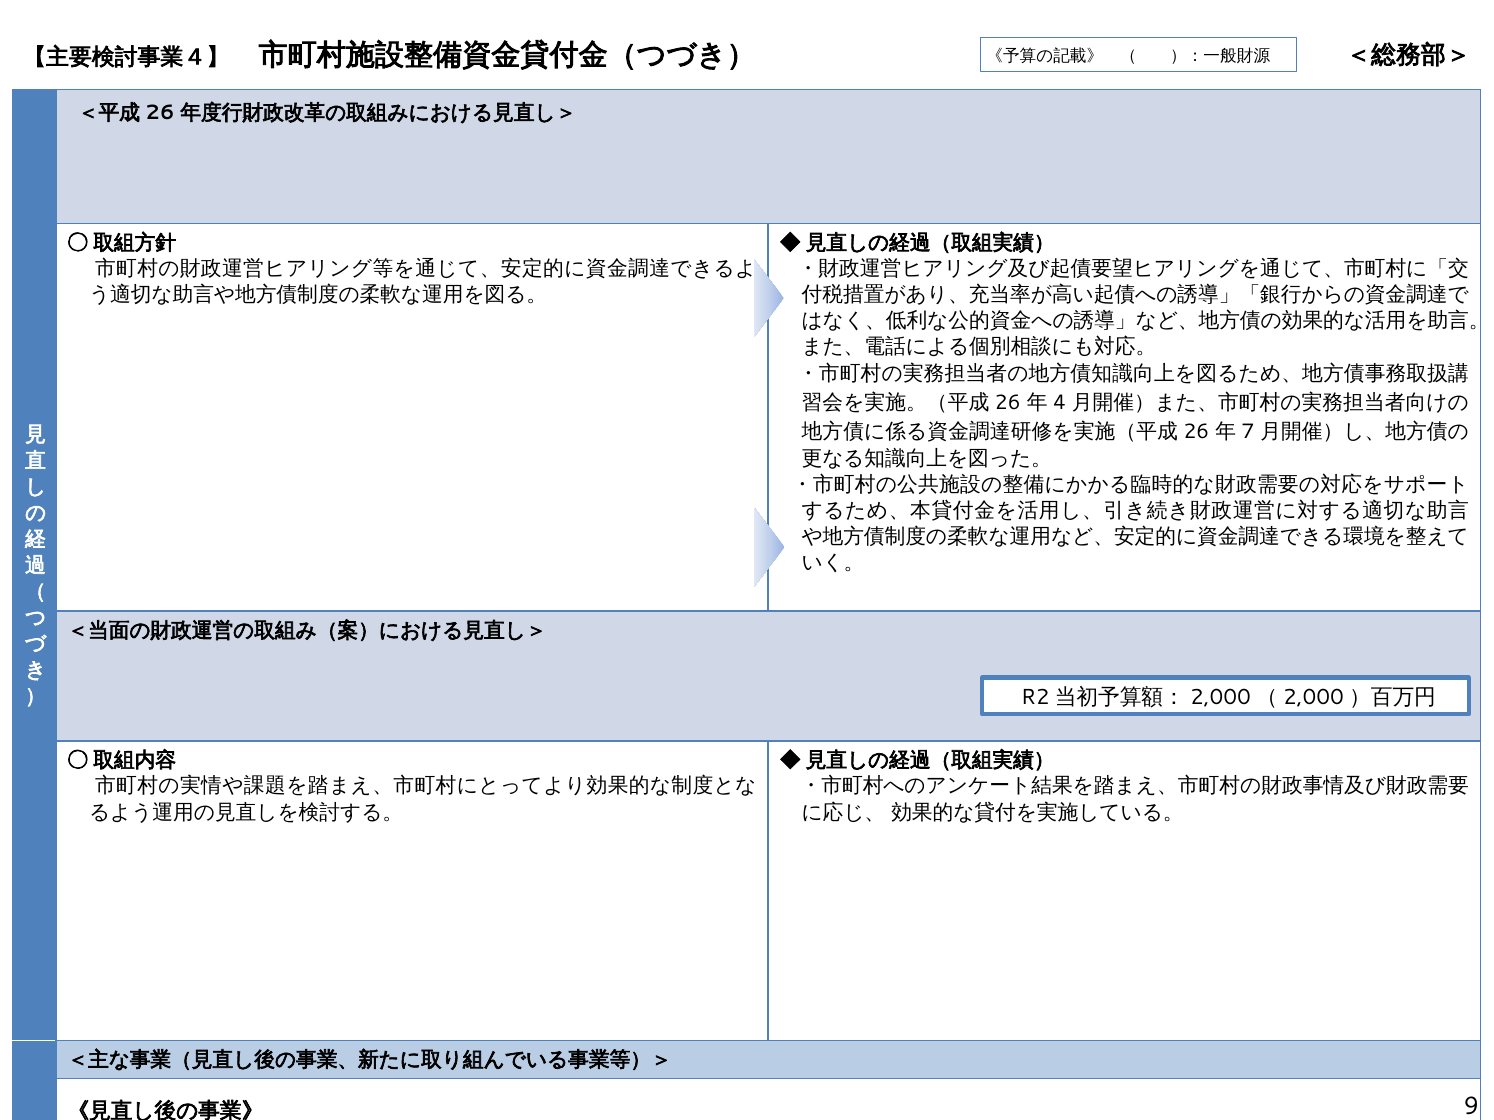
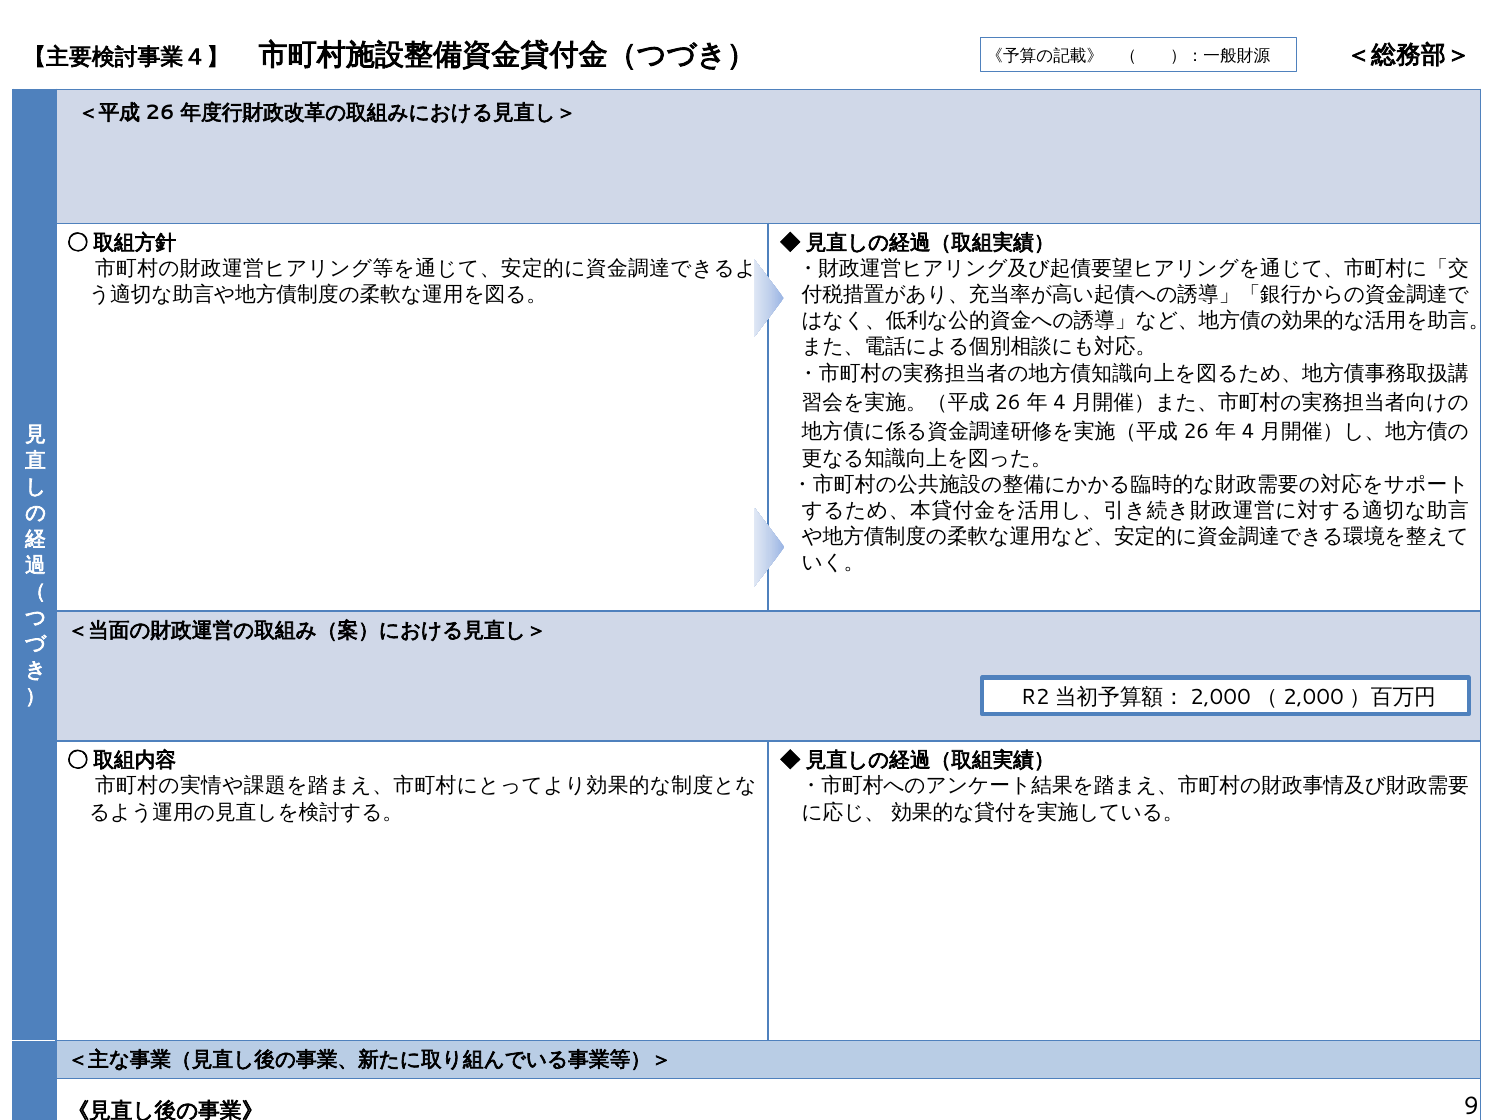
7 at (1248, 432): 7 -> 4
